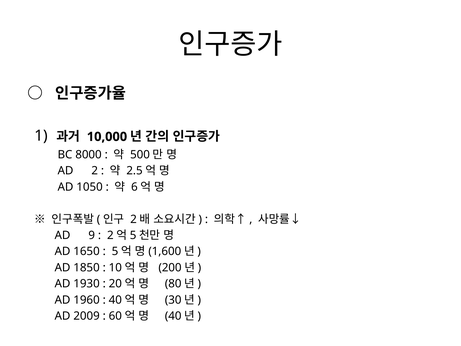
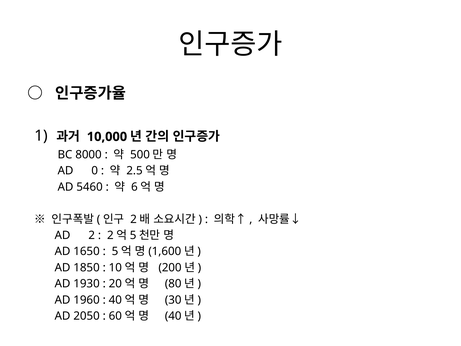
2: 2 -> 0
1050: 1050 -> 5460
9: 9 -> 2
2009: 2009 -> 2050
